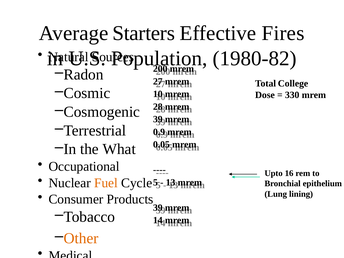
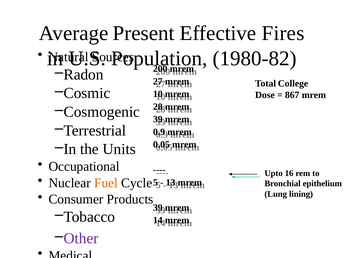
Starters: Starters -> Present
330: 330 -> 867
What: What -> Units
Other colour: orange -> purple
